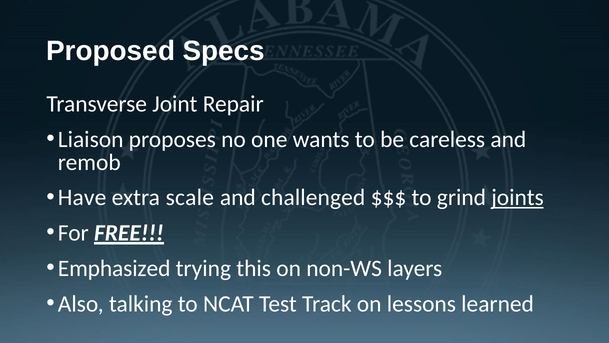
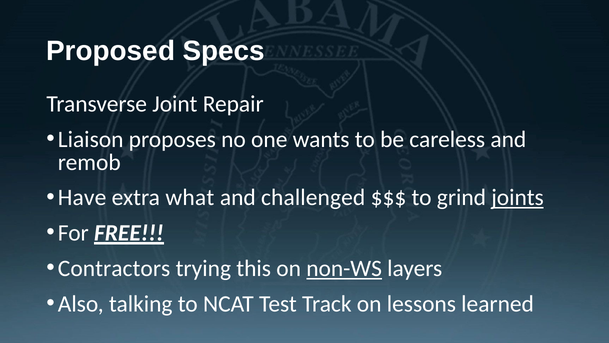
scale: scale -> what
Emphasized: Emphasized -> Contractors
non-WS underline: none -> present
